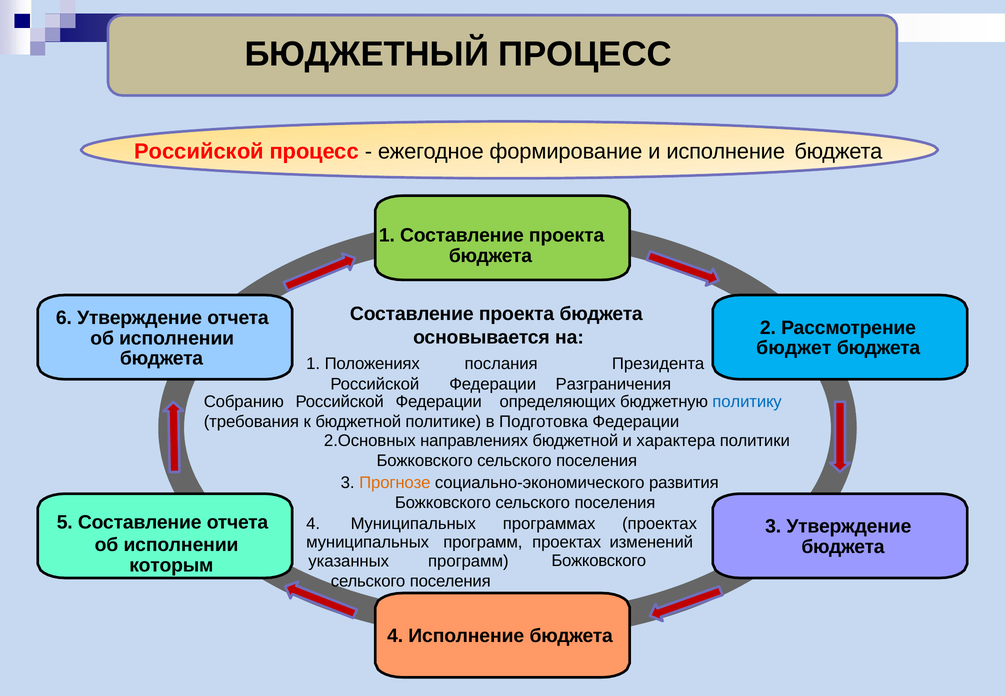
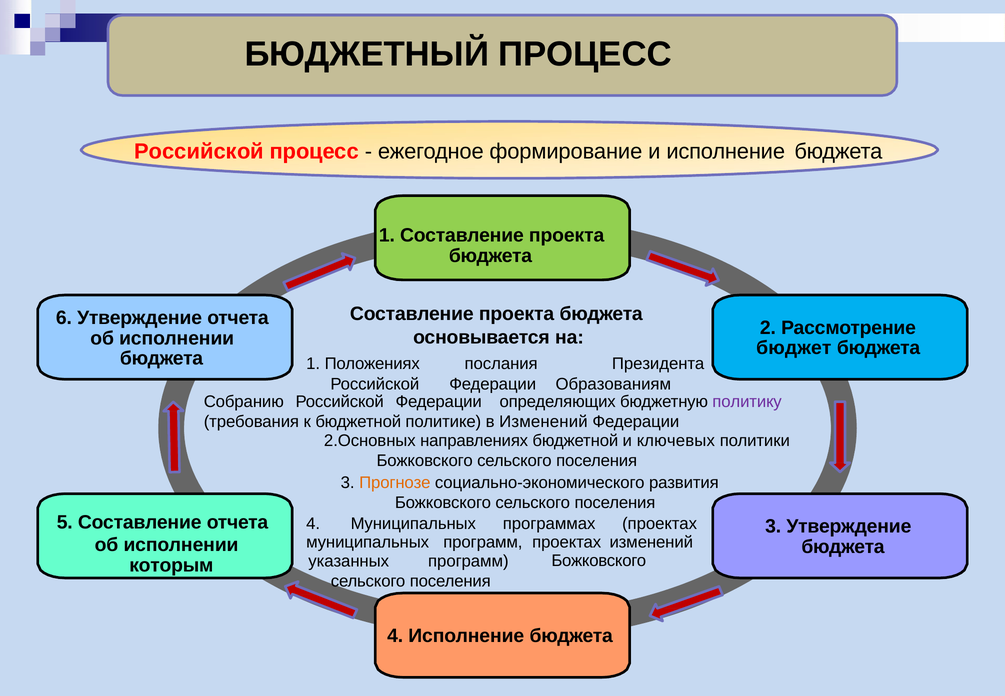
Разграничения: Разграничения -> Образованиям
политику colour: blue -> purple
в Подготовка: Подготовка -> Изменений
характера: характера -> ключевых
